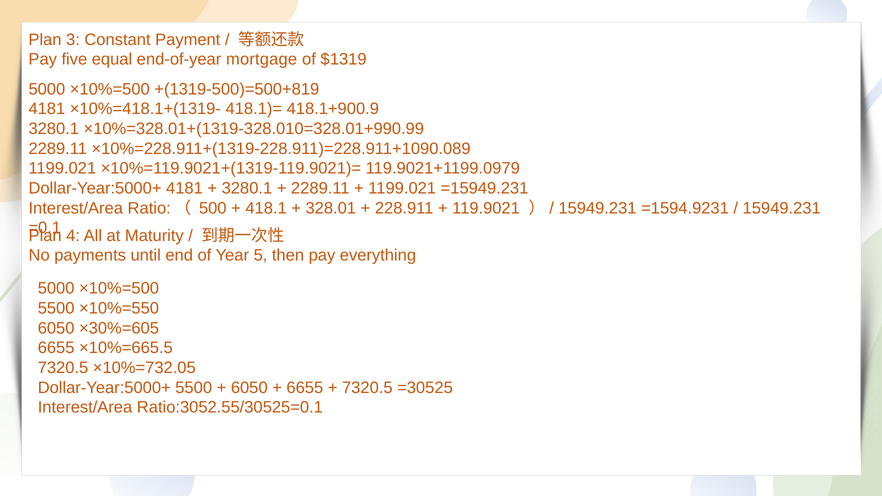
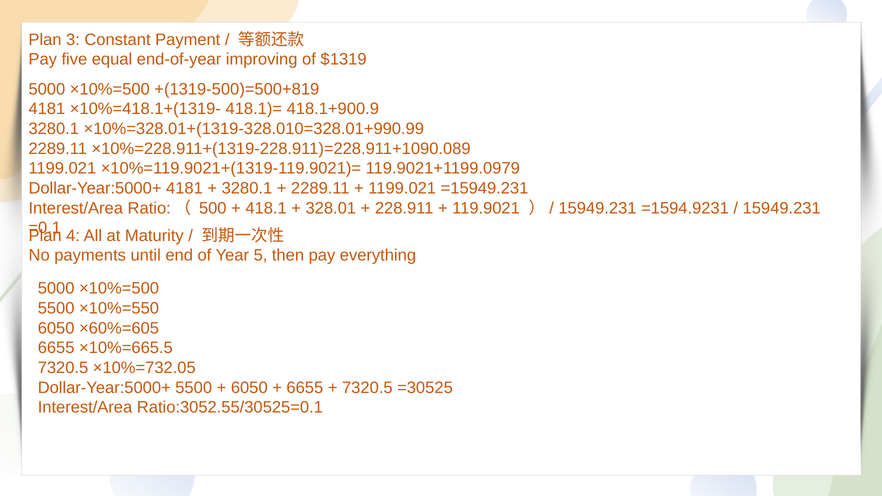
mortgage: mortgage -> improving
×30%=605: ×30%=605 -> ×60%=605
